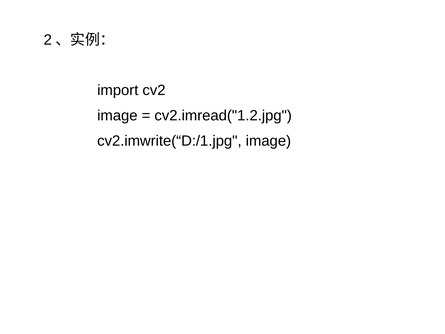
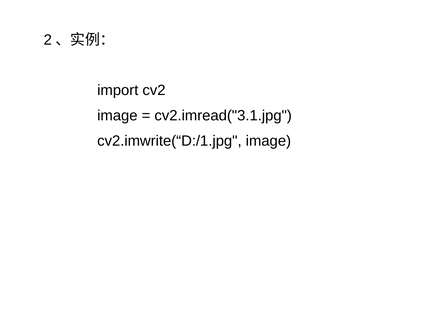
cv2.imread("1.2.jpg: cv2.imread("1.2.jpg -> cv2.imread("3.1.jpg
